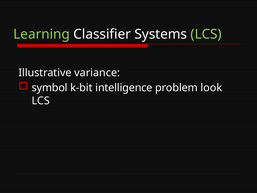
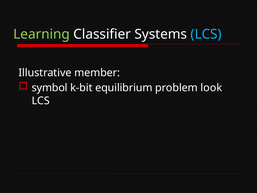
LCS at (206, 34) colour: light green -> light blue
variance: variance -> member
intelligence: intelligence -> equilibrium
